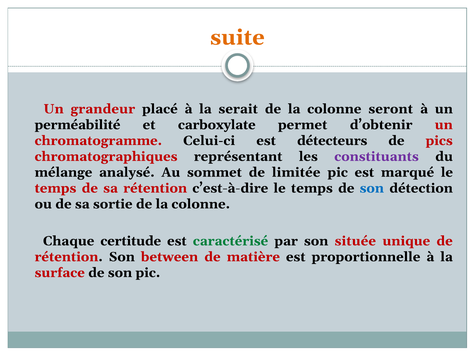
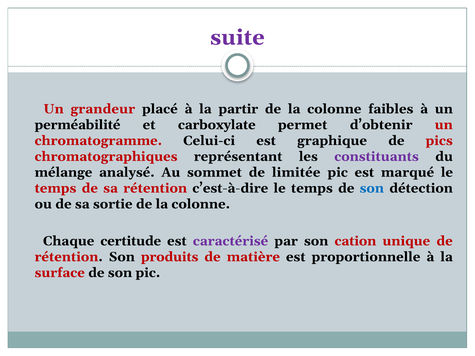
suite colour: orange -> purple
serait: serait -> partir
seront: seront -> faibles
détecteurs: détecteurs -> graphique
caractérisé colour: green -> purple
située: située -> cation
between: between -> produits
